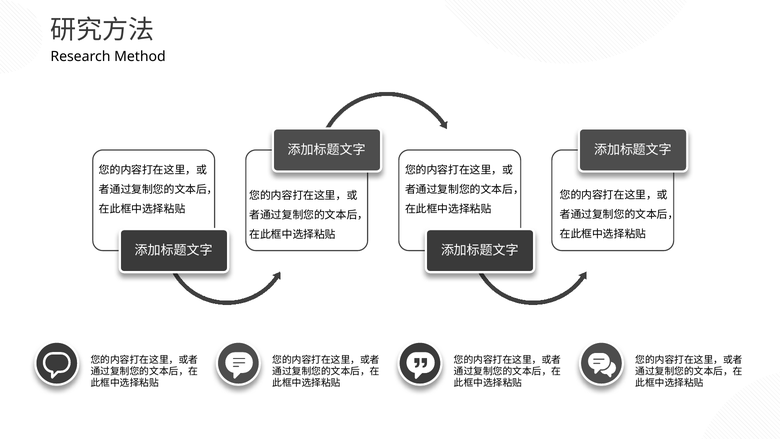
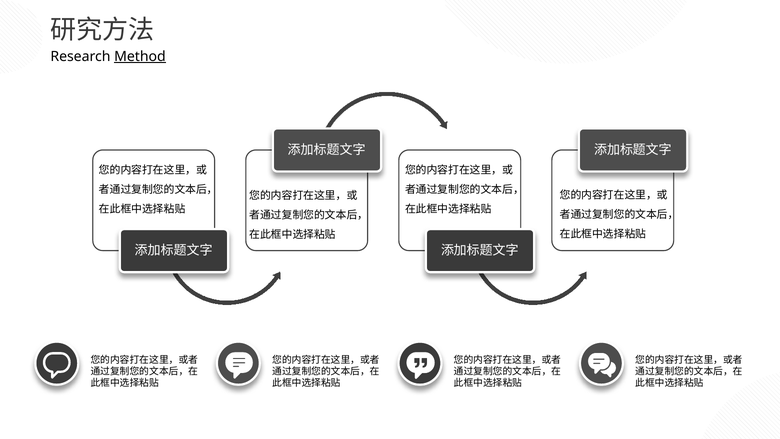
Method underline: none -> present
